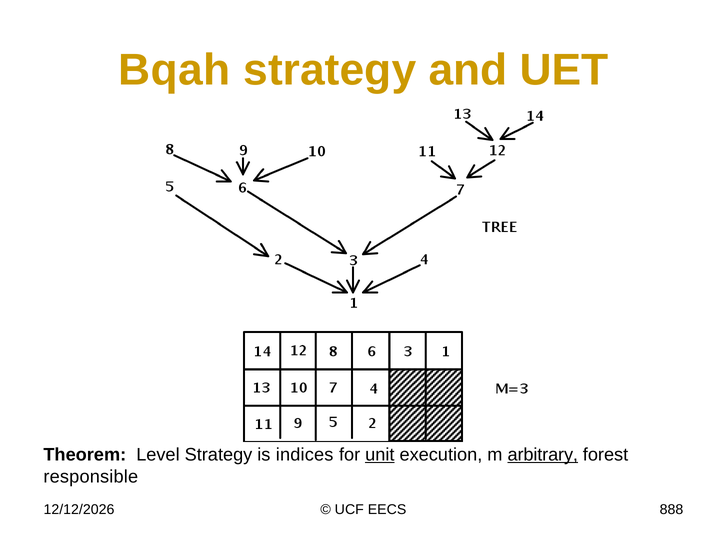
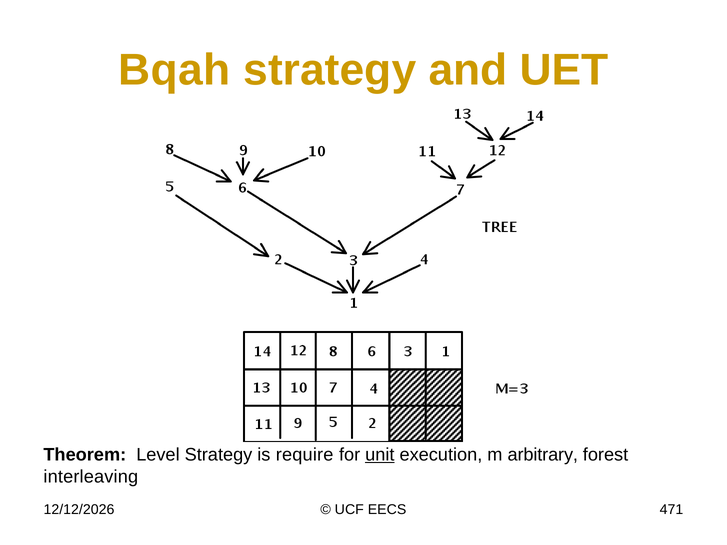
indices: indices -> require
arbitrary underline: present -> none
responsible: responsible -> interleaving
888: 888 -> 471
